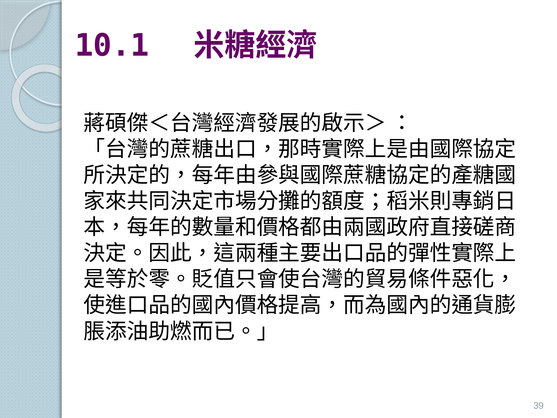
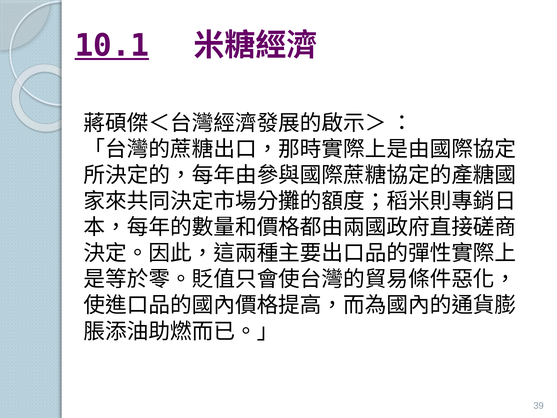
10.1 underline: none -> present
